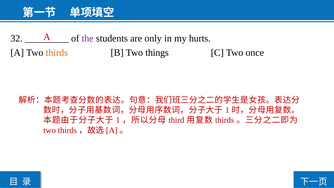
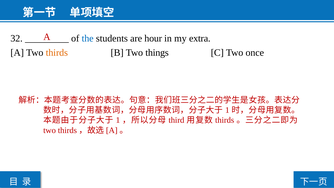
the colour: purple -> blue
only: only -> hour
hurts: hurts -> extra
